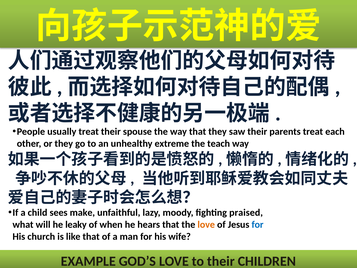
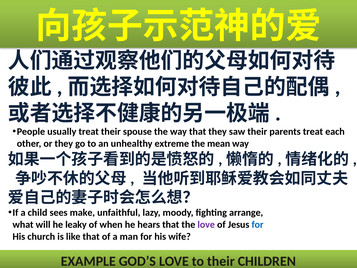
teach: teach -> mean
praised: praised -> arrange
love at (206, 224) colour: orange -> purple
